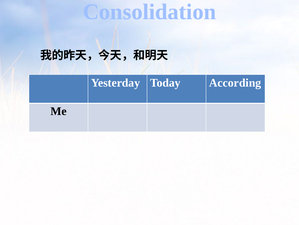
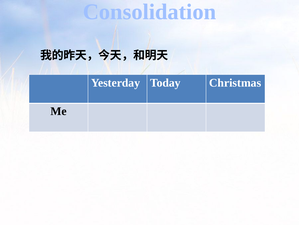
According: According -> Christmas
